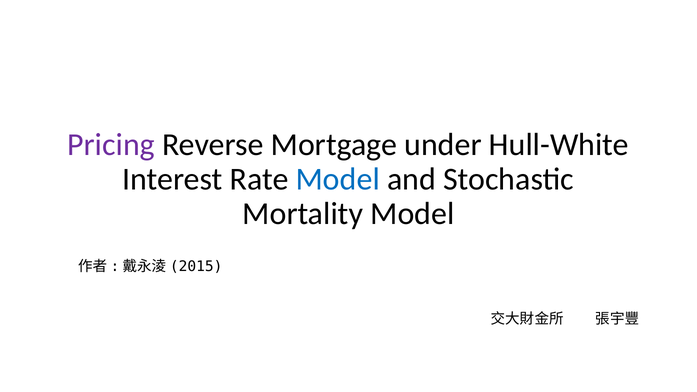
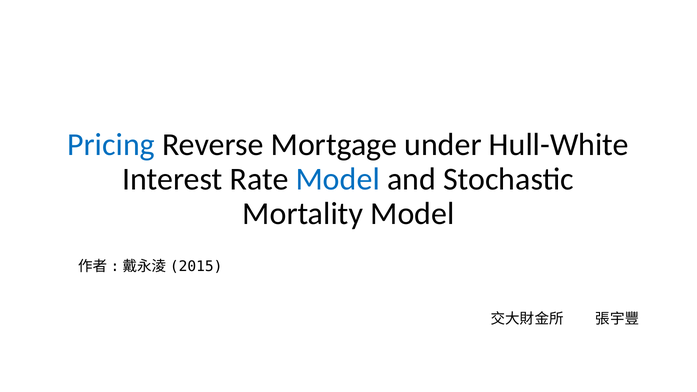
Pricing colour: purple -> blue
